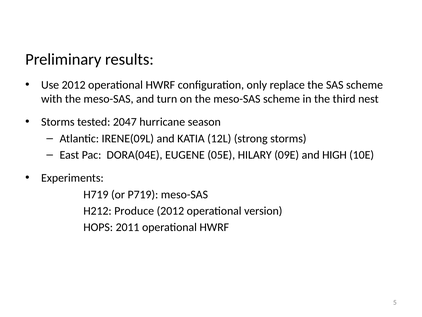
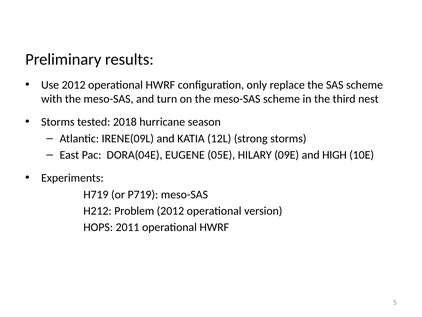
2047: 2047 -> 2018
Produce: Produce -> Problem
